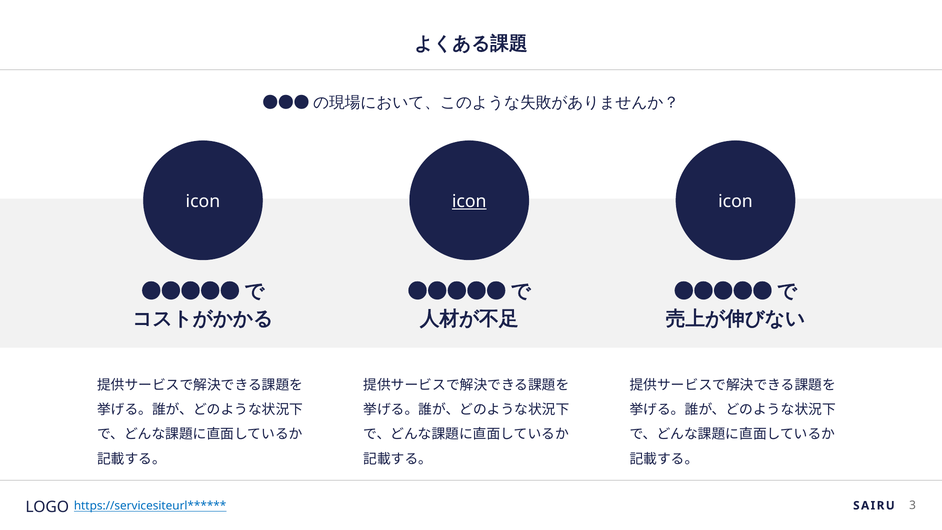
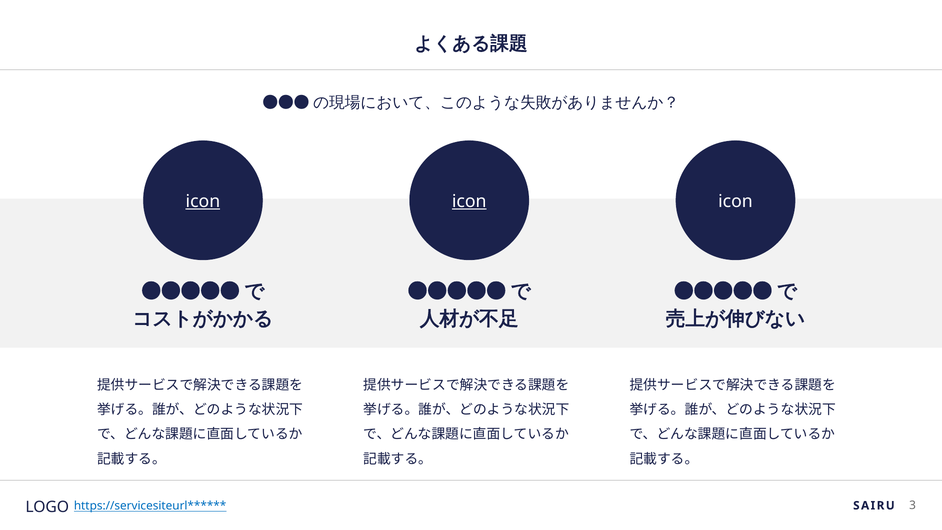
icon at (203, 201) underline: none -> present
